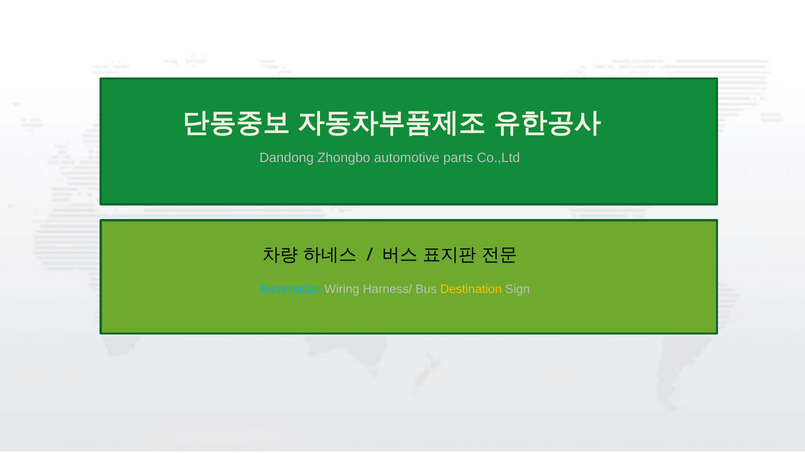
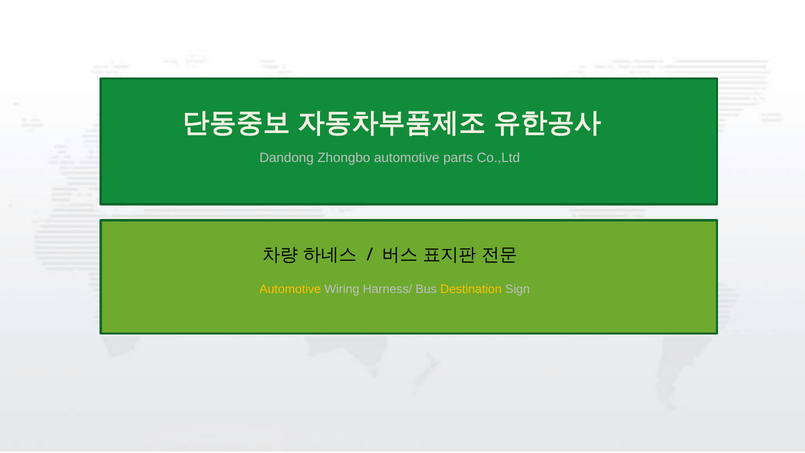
Automotive at (290, 289) colour: light blue -> yellow
